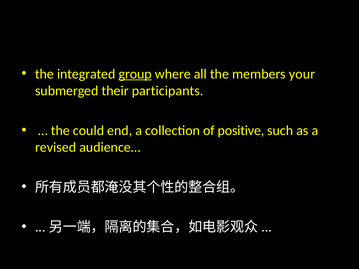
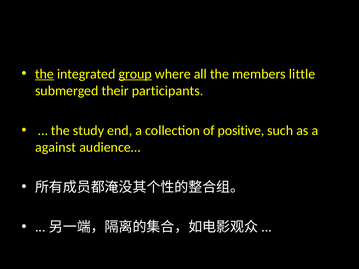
the at (44, 74) underline: none -> present
your: your -> little
could: could -> study
revised: revised -> against
